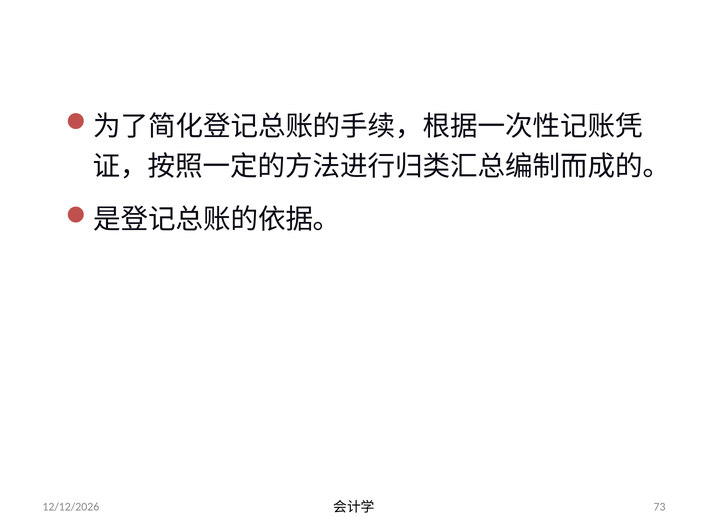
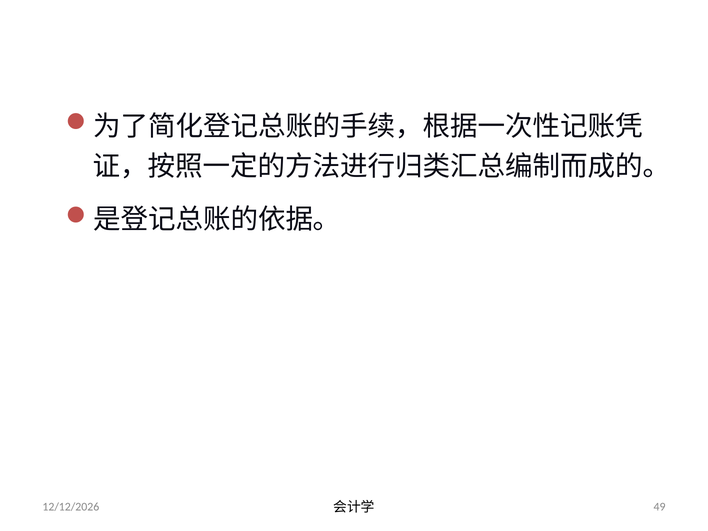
73: 73 -> 49
